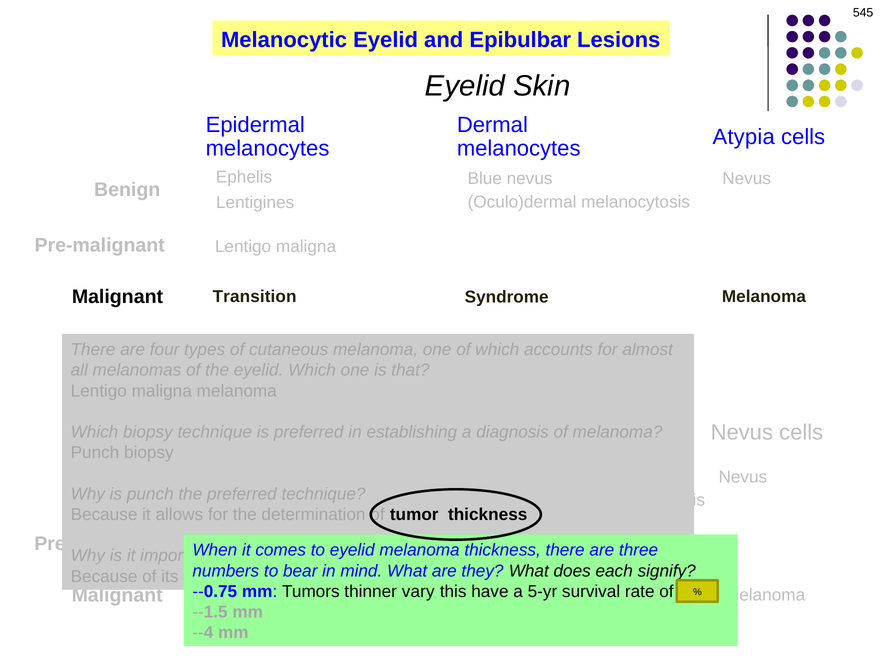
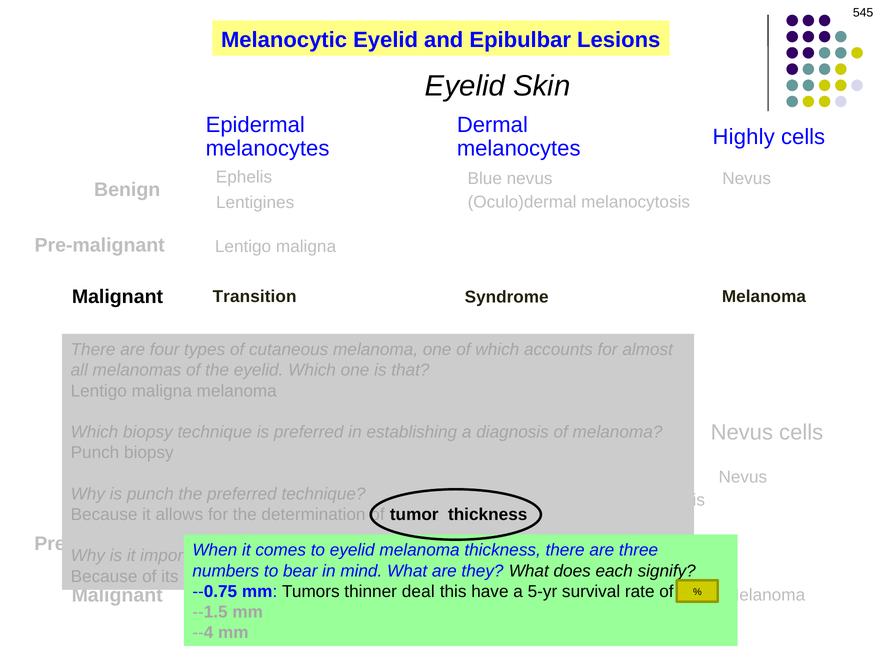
Atypia: Atypia -> Highly
vary: vary -> deal
